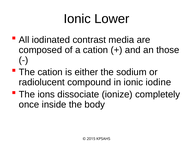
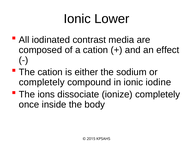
those: those -> effect
radiolucent at (42, 82): radiolucent -> completely
